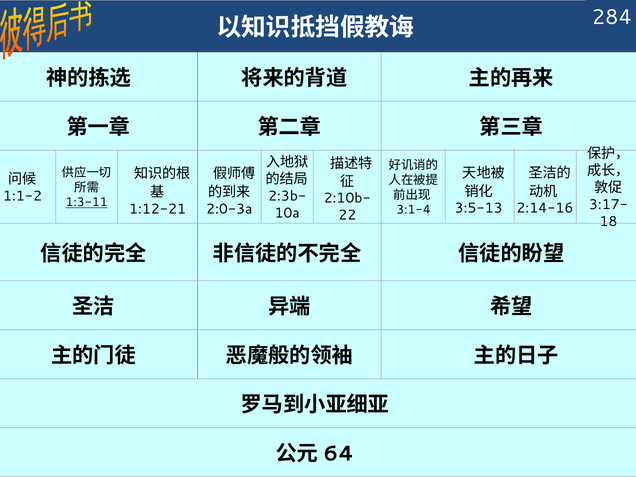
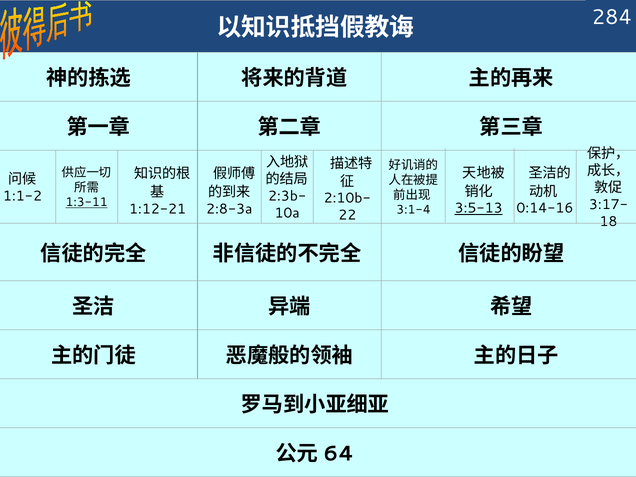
3:5-13 underline: none -> present
2:14-16: 2:14-16 -> 0:14-16
2:0-3a: 2:0-3a -> 2:8-3a
